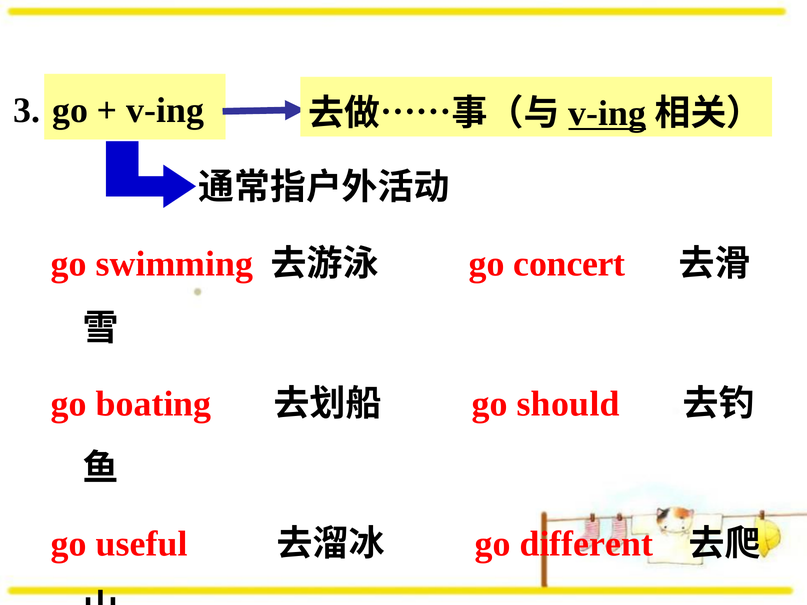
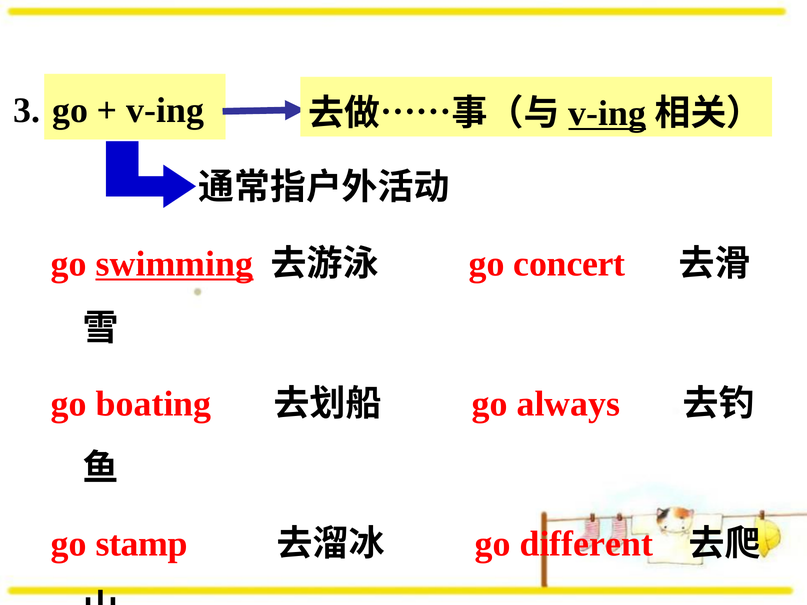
swimming underline: none -> present
should: should -> always
useful: useful -> stamp
